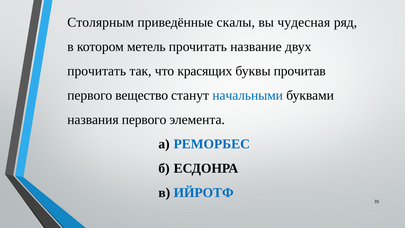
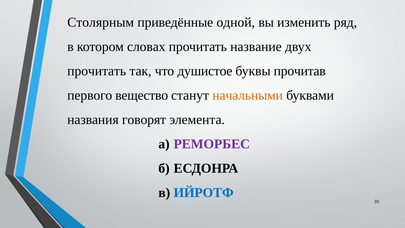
скалы: скалы -> одной
чудесная: чудесная -> изменить
метель: метель -> словах
красящих: красящих -> душистое
начальными colour: blue -> orange
названия первого: первого -> говорят
РЕМОРБЕС colour: blue -> purple
